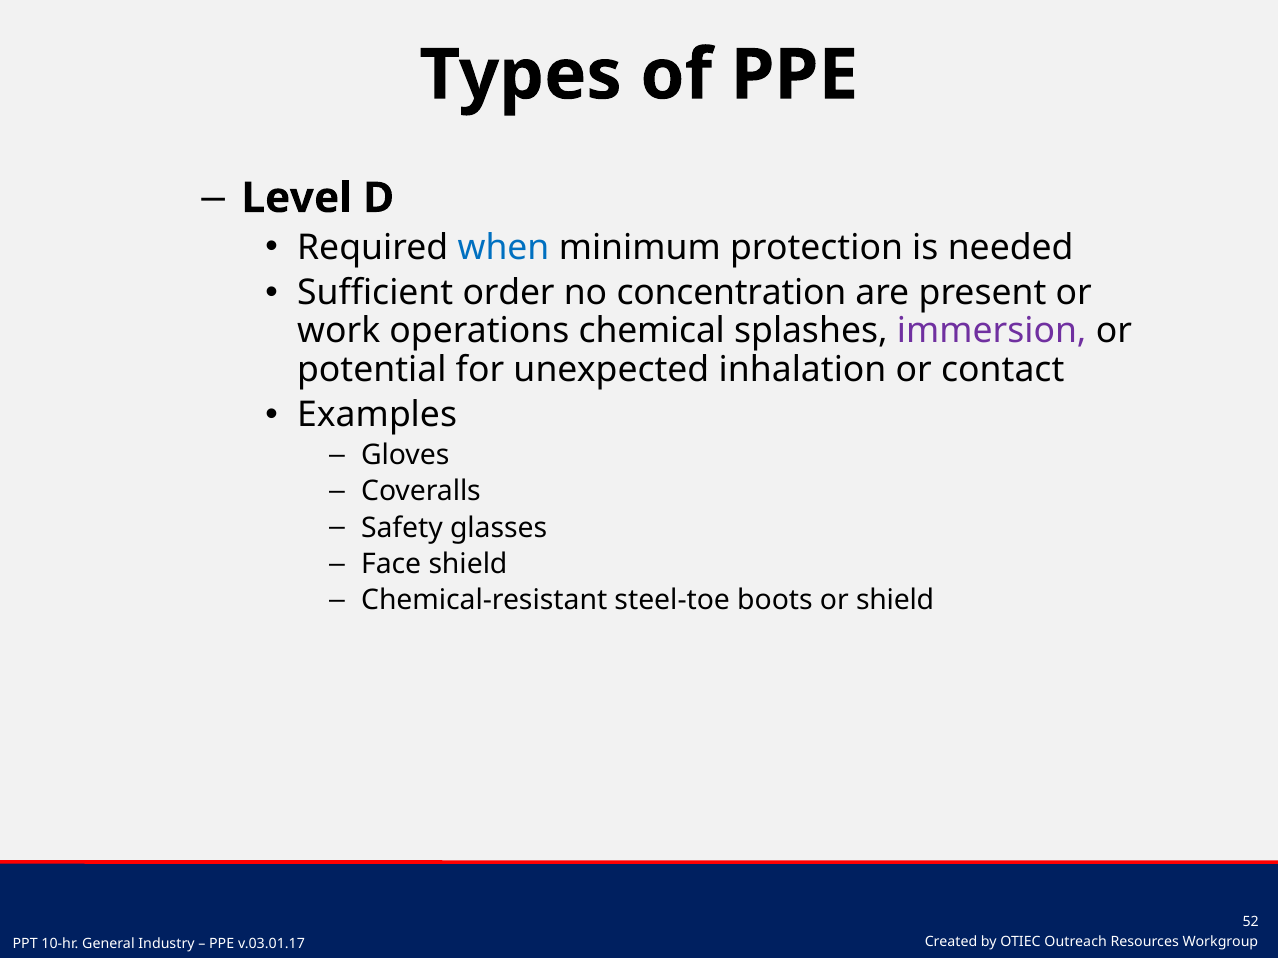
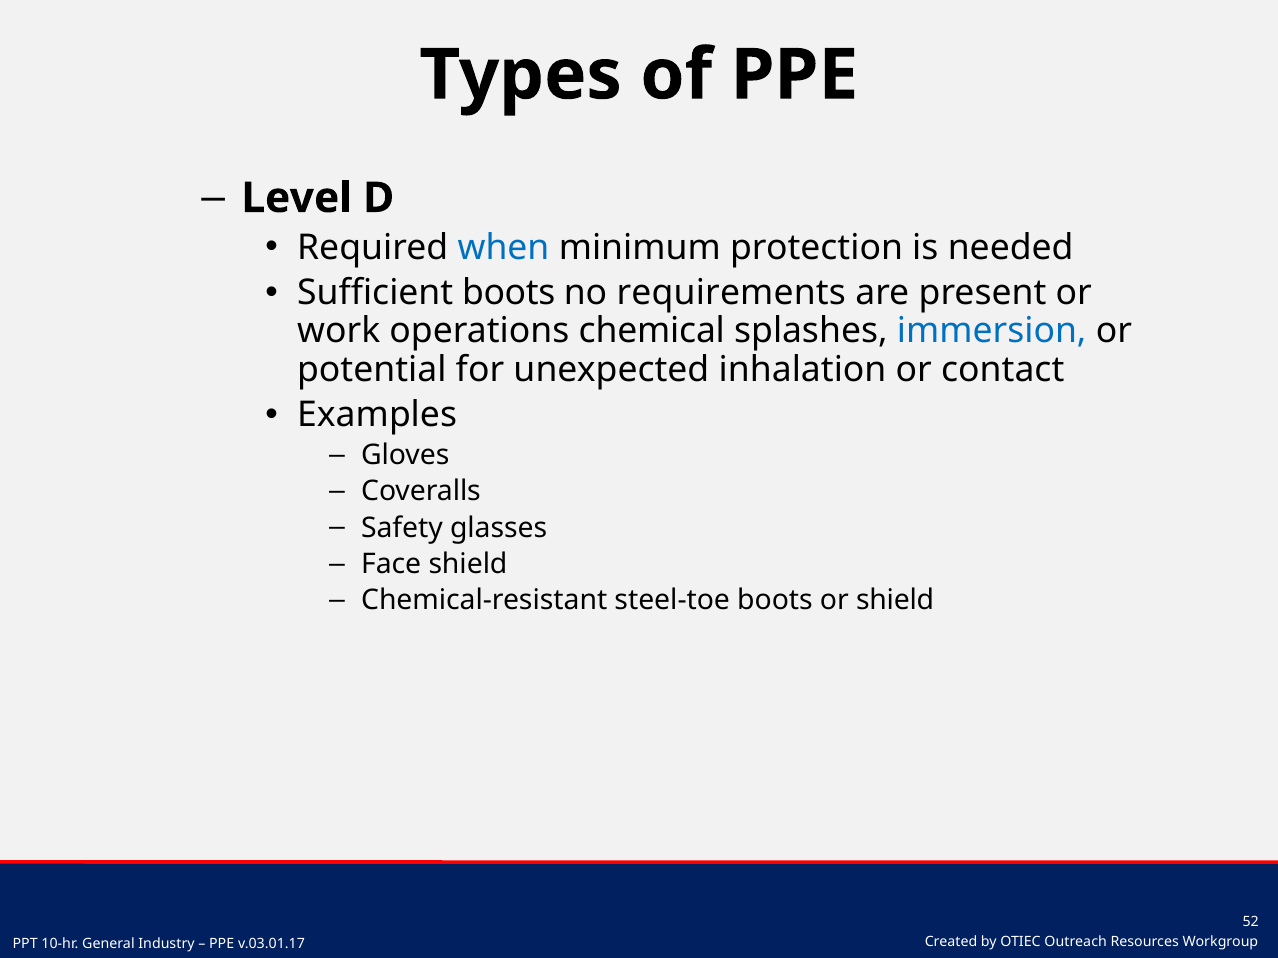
Sufficient order: order -> boots
concentration: concentration -> requirements
immersion colour: purple -> blue
